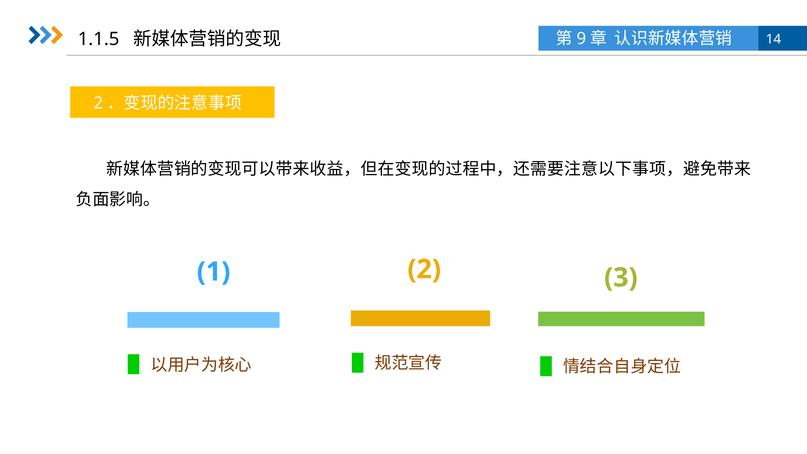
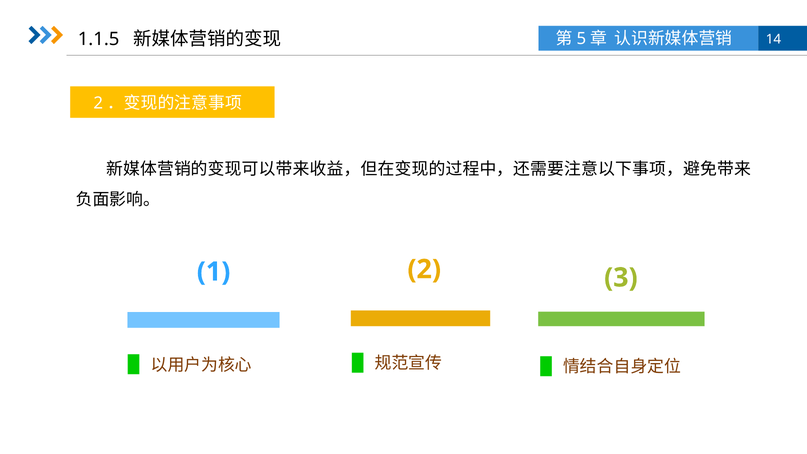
9: 9 -> 5
